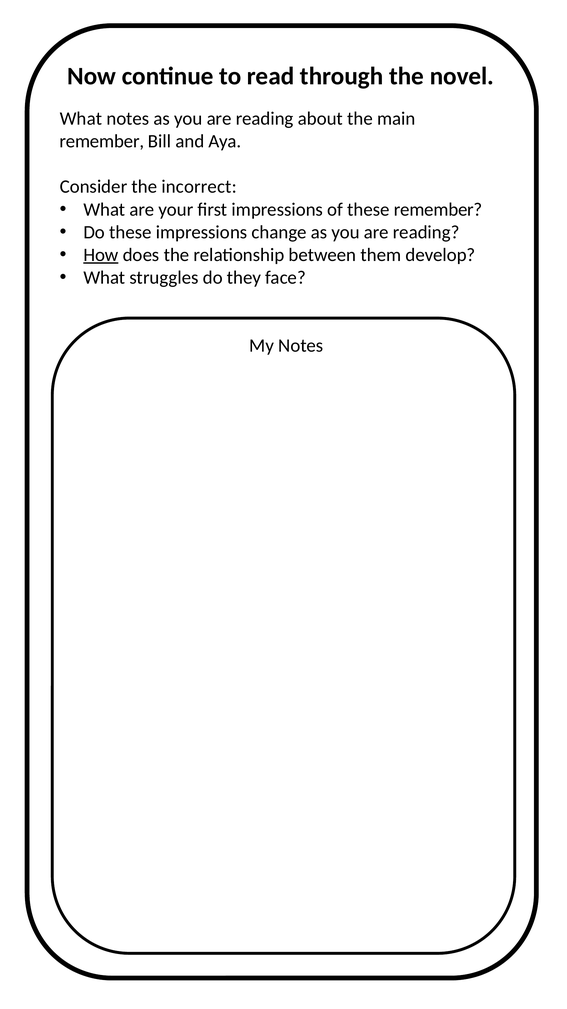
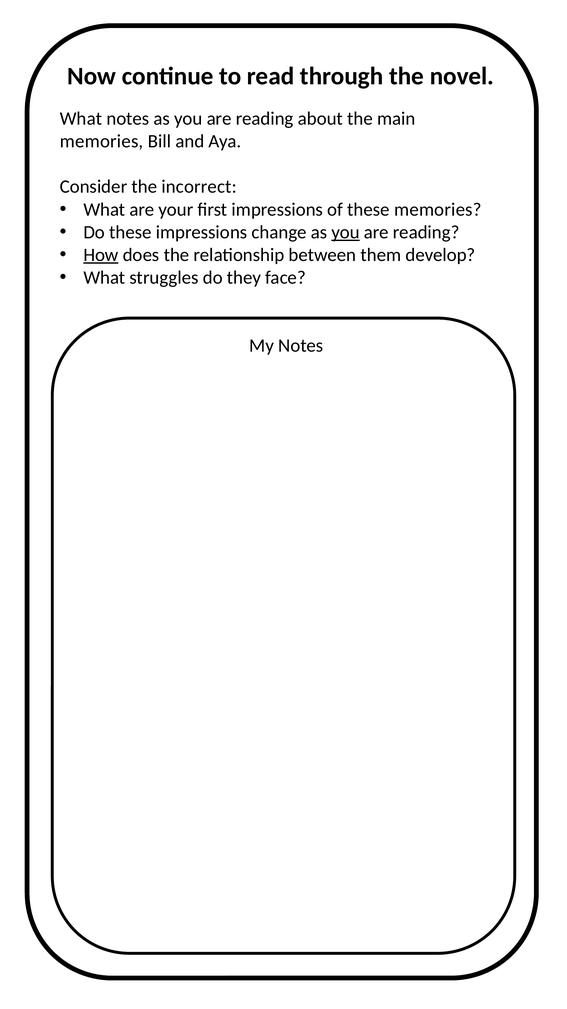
remember at (102, 141): remember -> memories
these remember: remember -> memories
you at (346, 232) underline: none -> present
